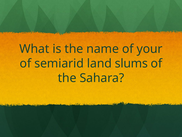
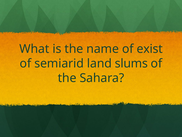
your: your -> exist
